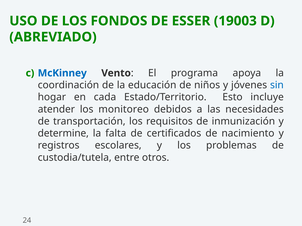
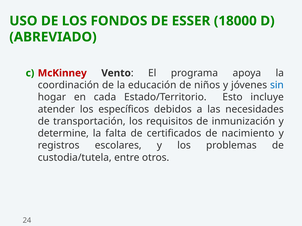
19003: 19003 -> 18000
McKinney colour: blue -> red
monitoreo: monitoreo -> específicos
